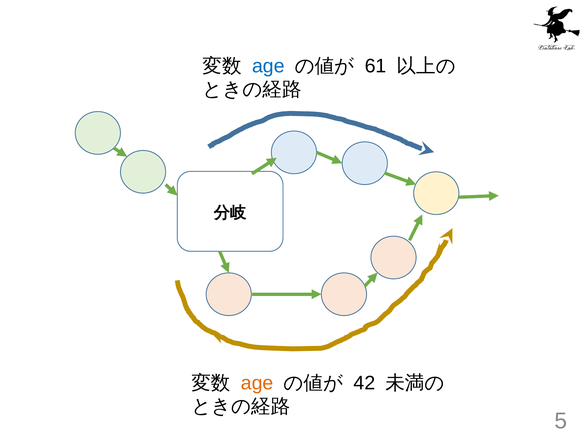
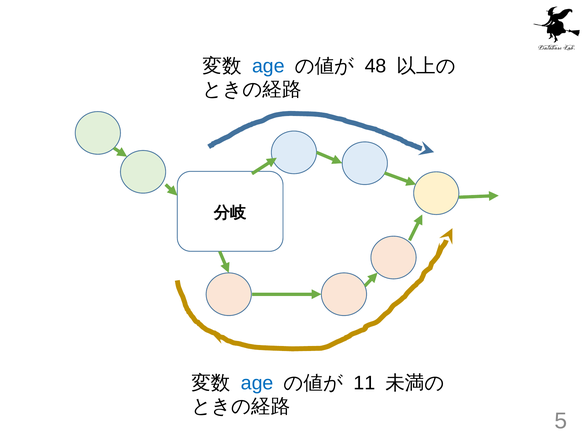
61: 61 -> 48
age at (257, 383) colour: orange -> blue
42: 42 -> 11
